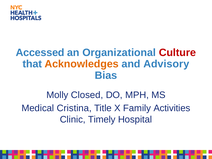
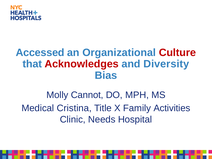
Acknowledges colour: orange -> red
Advisory: Advisory -> Diversity
Closed: Closed -> Cannot
Timely: Timely -> Needs
